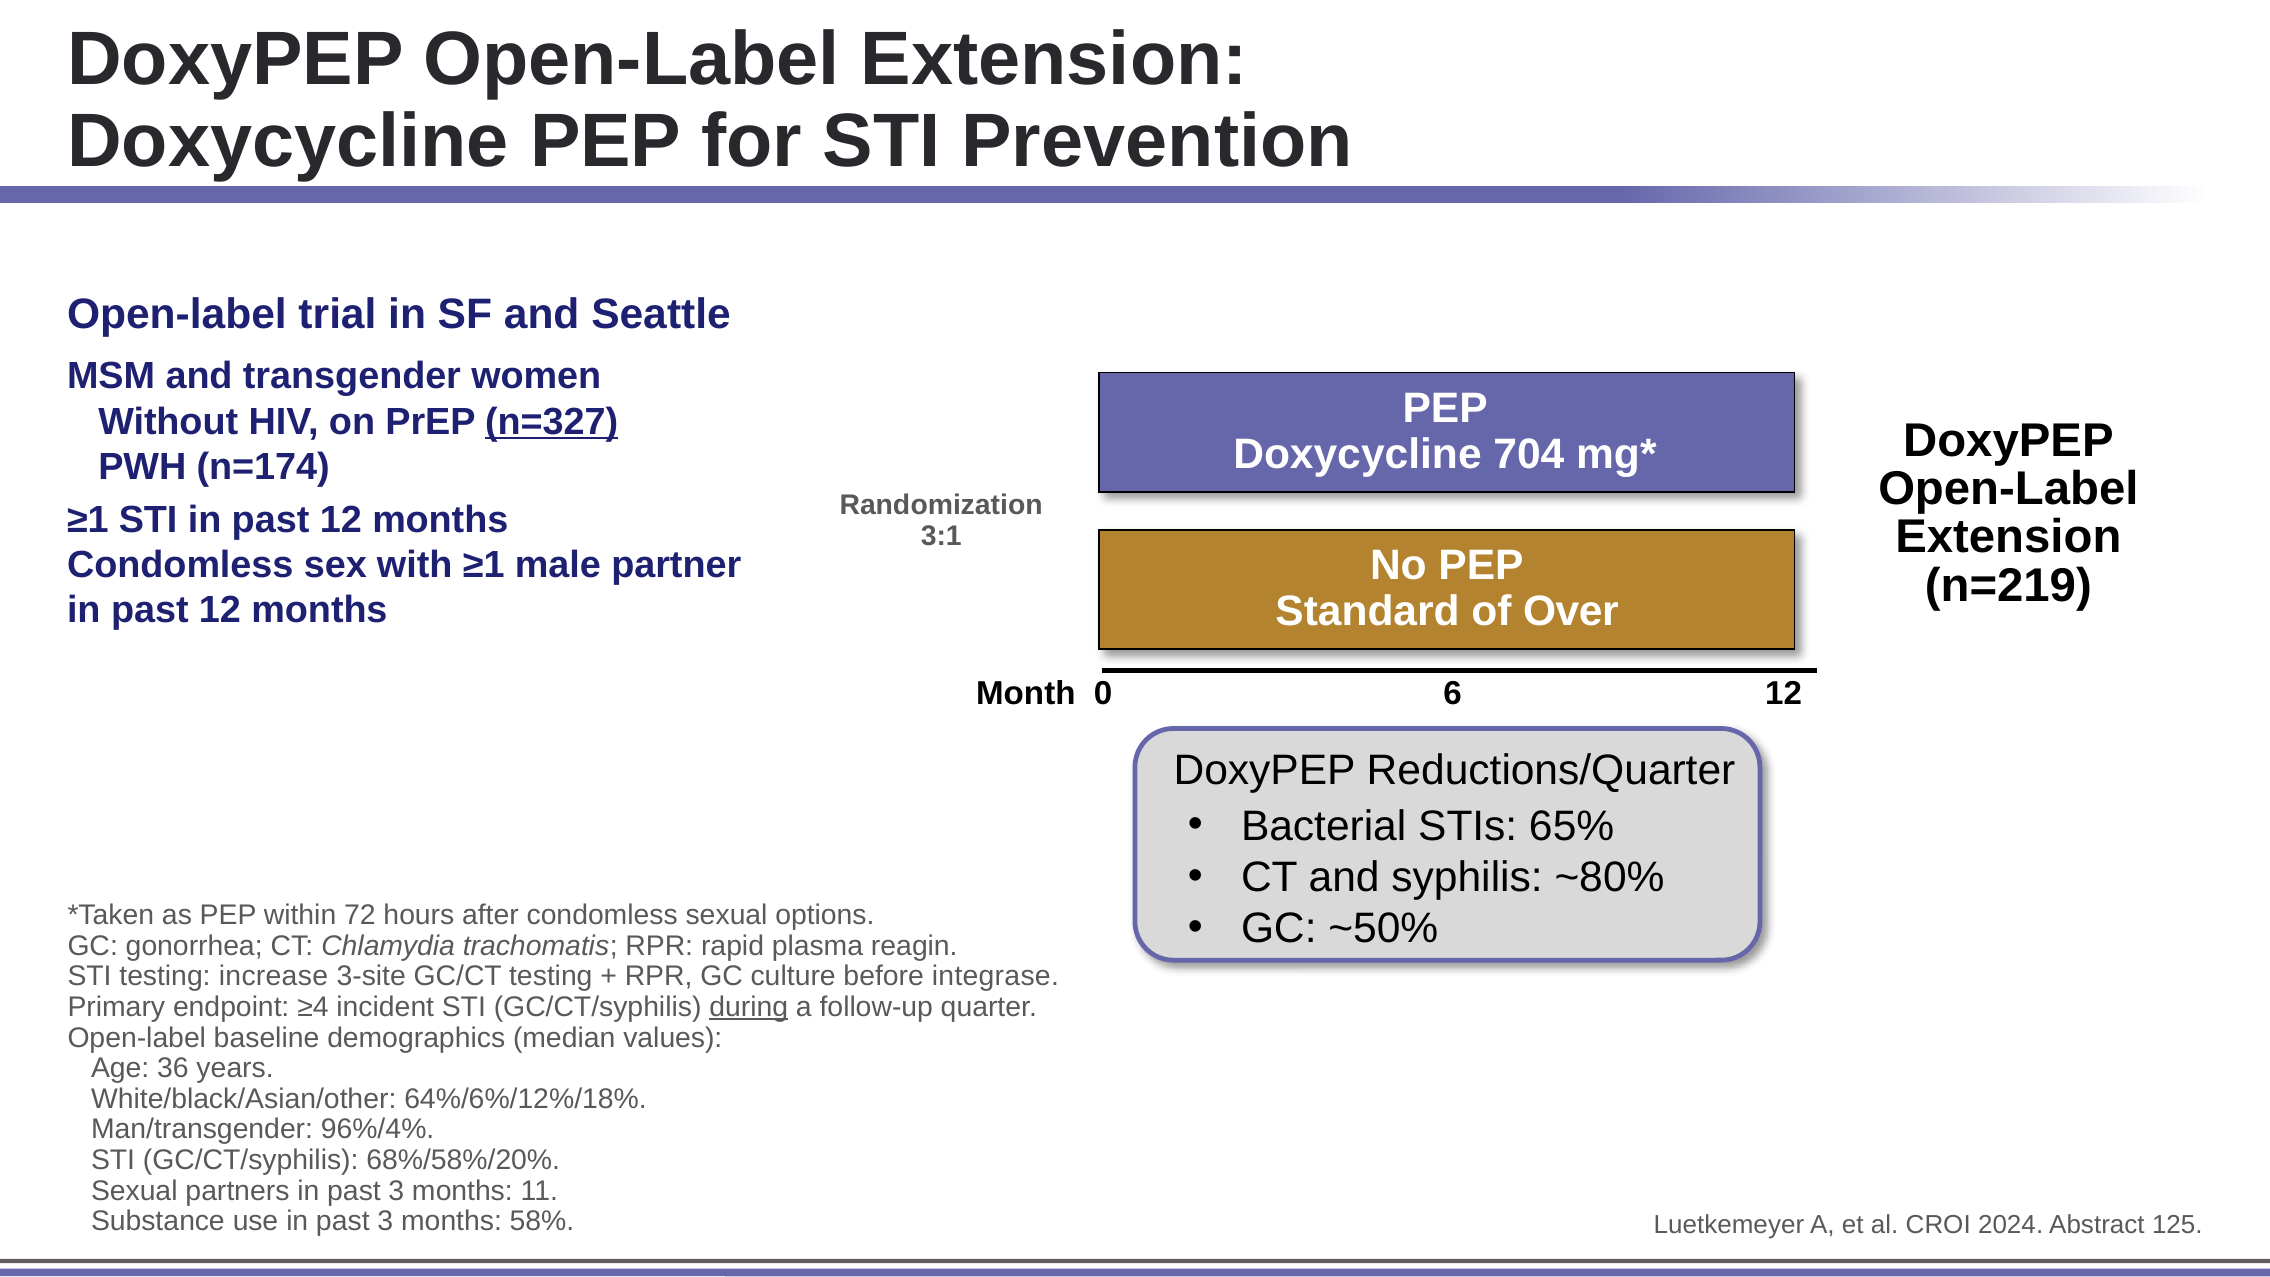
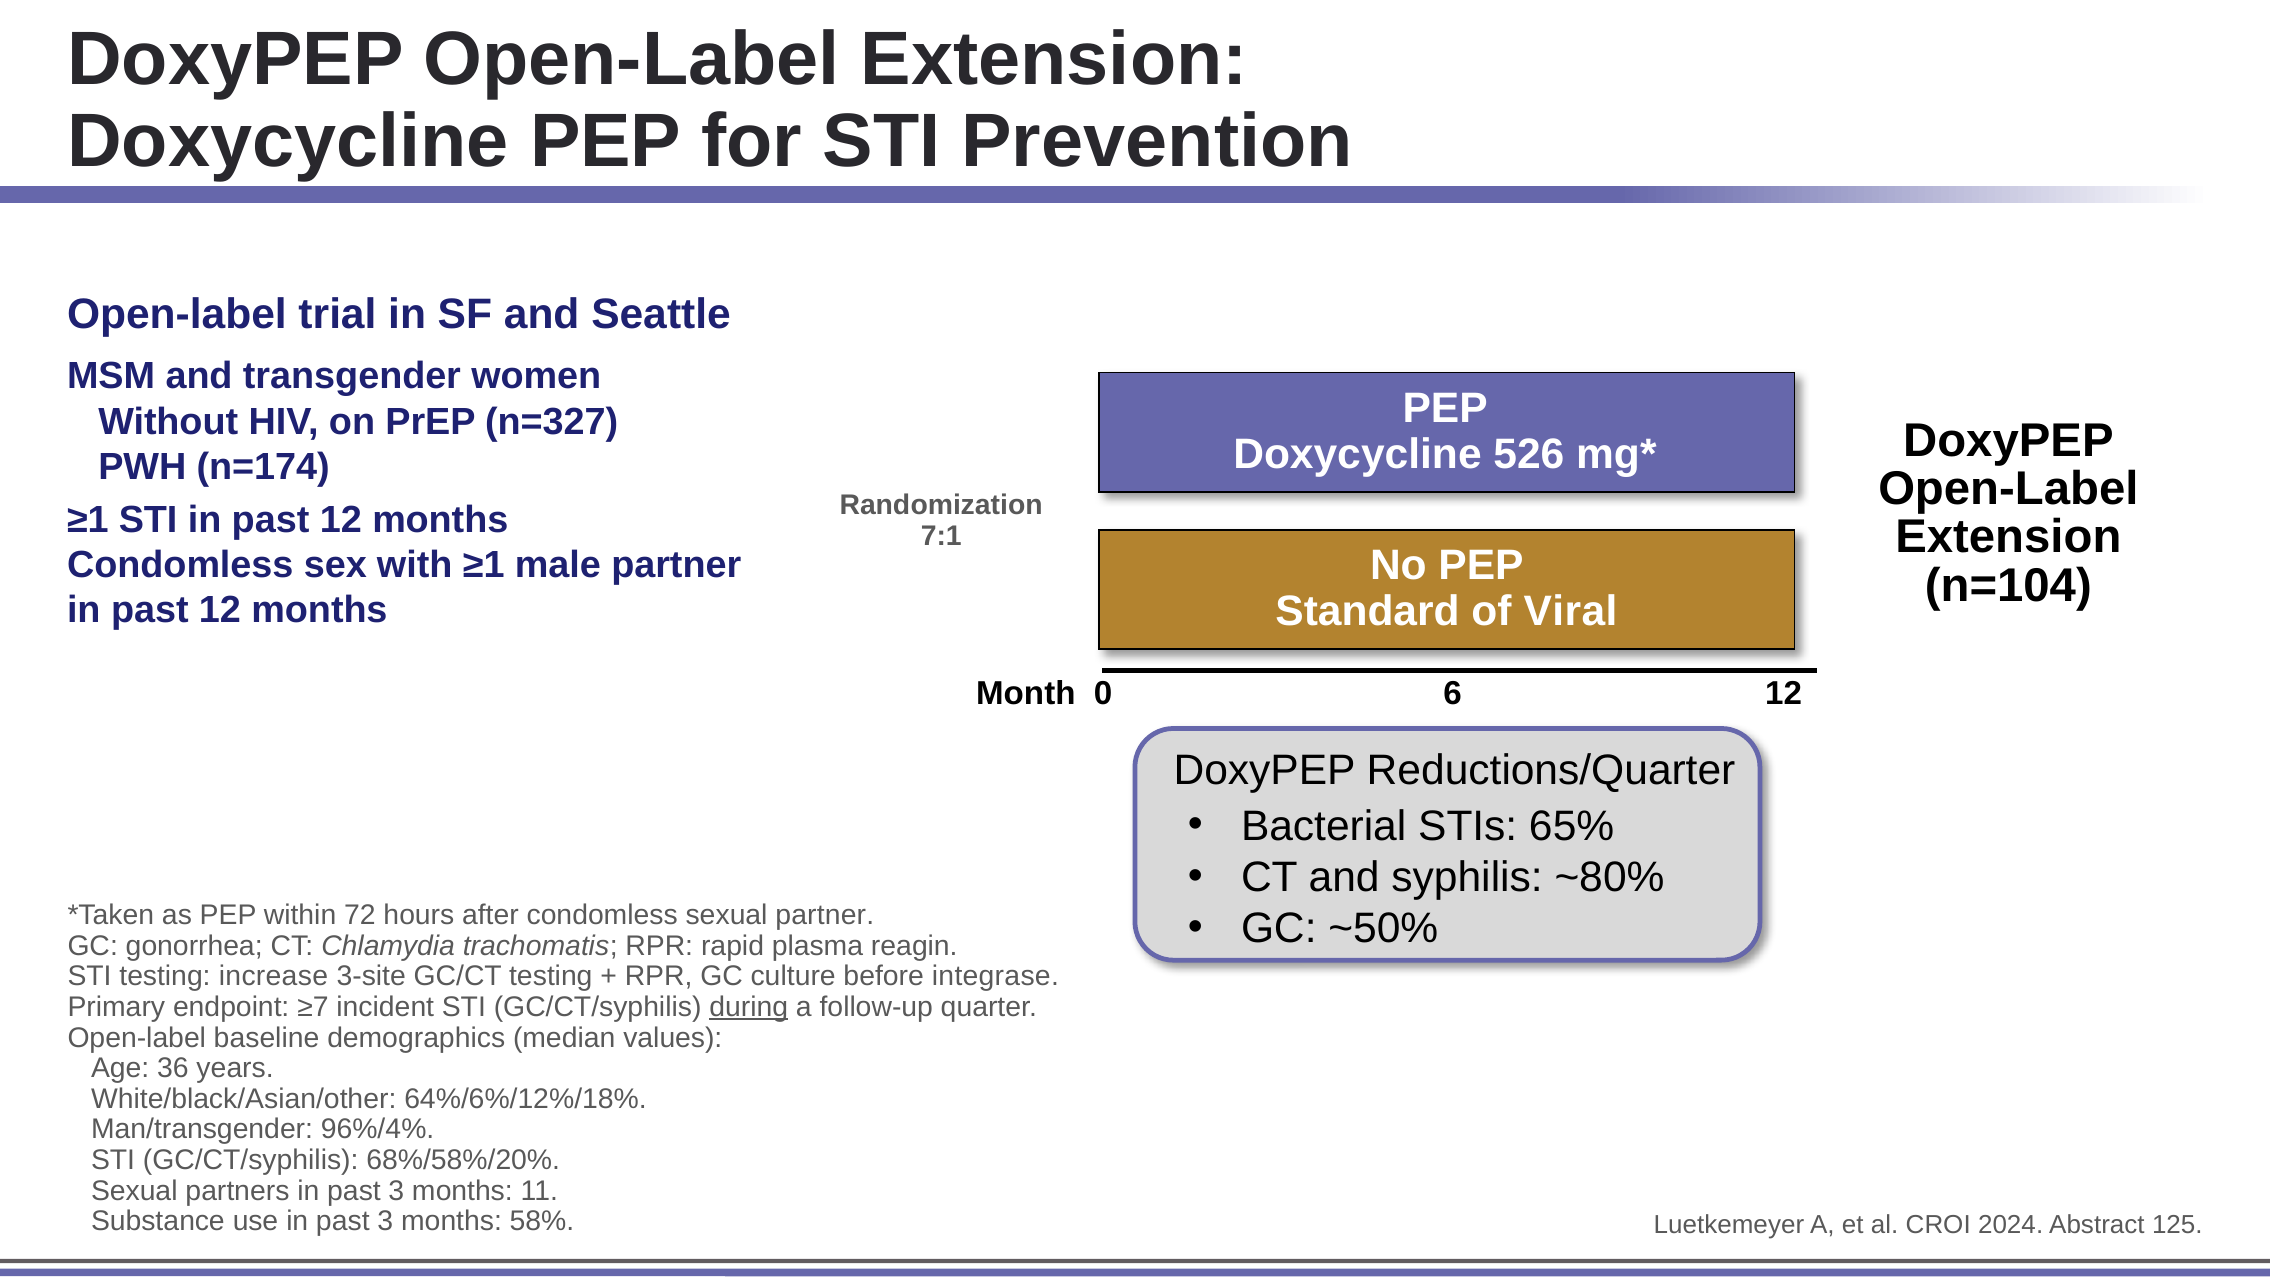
n=327 underline: present -> none
704: 704 -> 526
3:1: 3:1 -> 7:1
n=219: n=219 -> n=104
Over: Over -> Viral
sexual options: options -> partner
≥4: ≥4 -> ≥7
